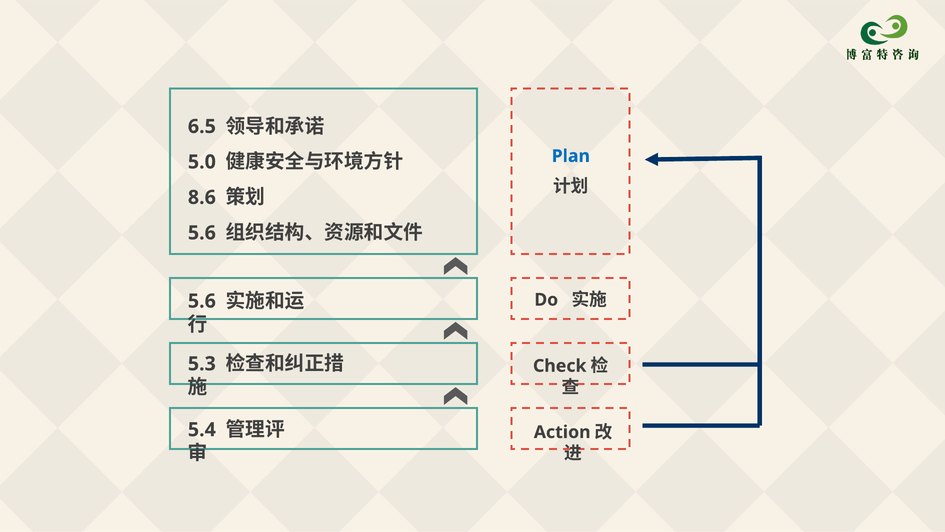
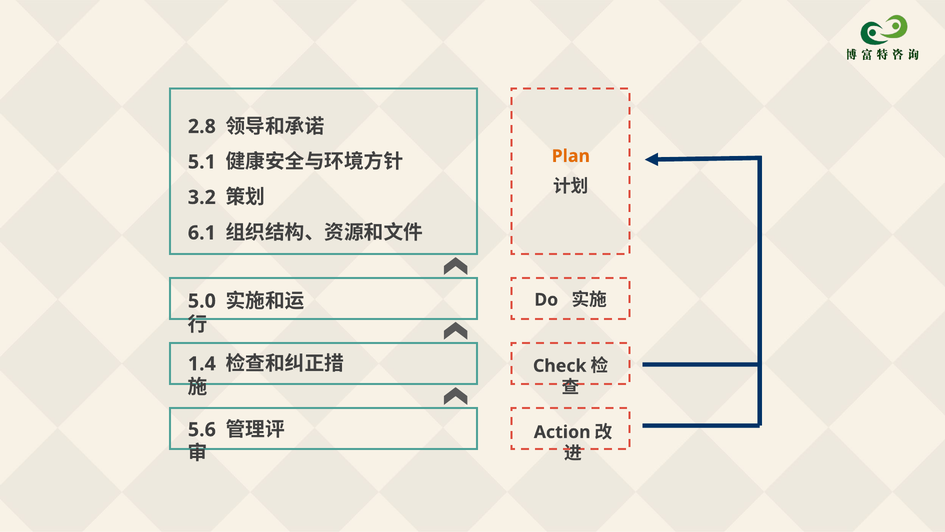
6.5: 6.5 -> 2.8
Plan colour: blue -> orange
5.0: 5.0 -> 5.1
8.6: 8.6 -> 3.2
5.6 at (202, 233): 5.6 -> 6.1
5.6 at (202, 301): 5.6 -> 5.0
5.3: 5.3 -> 1.4
5.4: 5.4 -> 5.6
